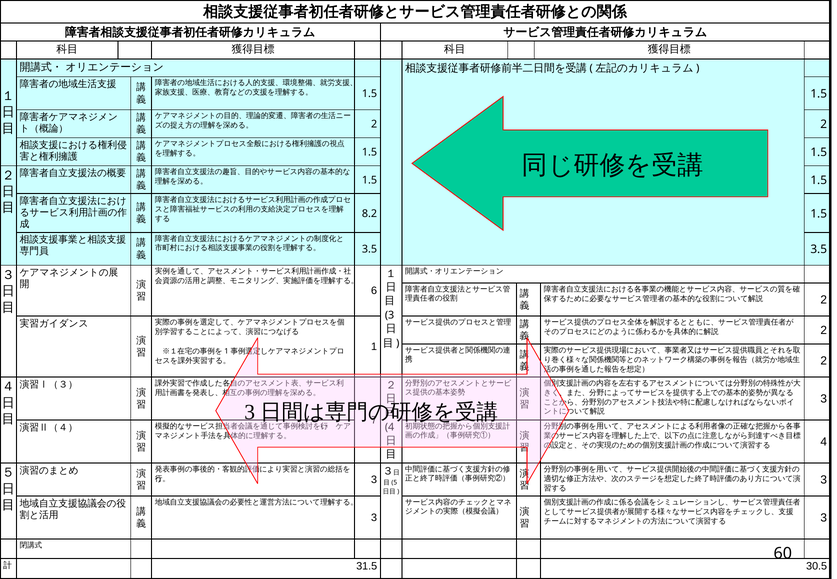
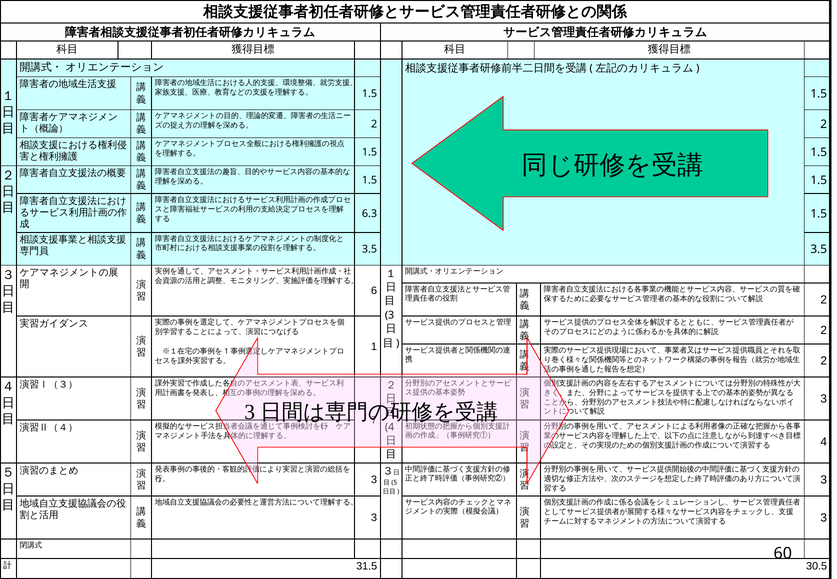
8.2: 8.2 -> 6.3
